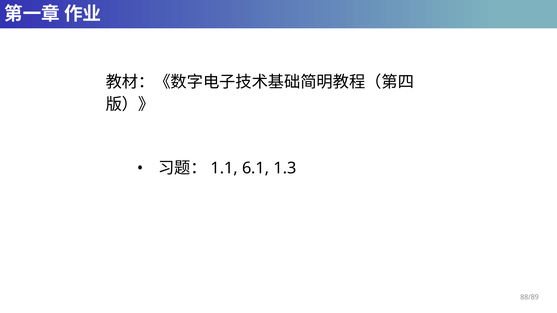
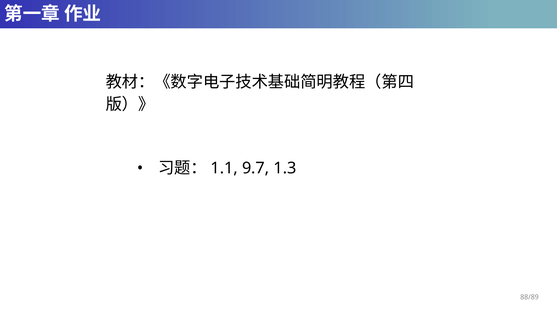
6.1: 6.1 -> 9.7
